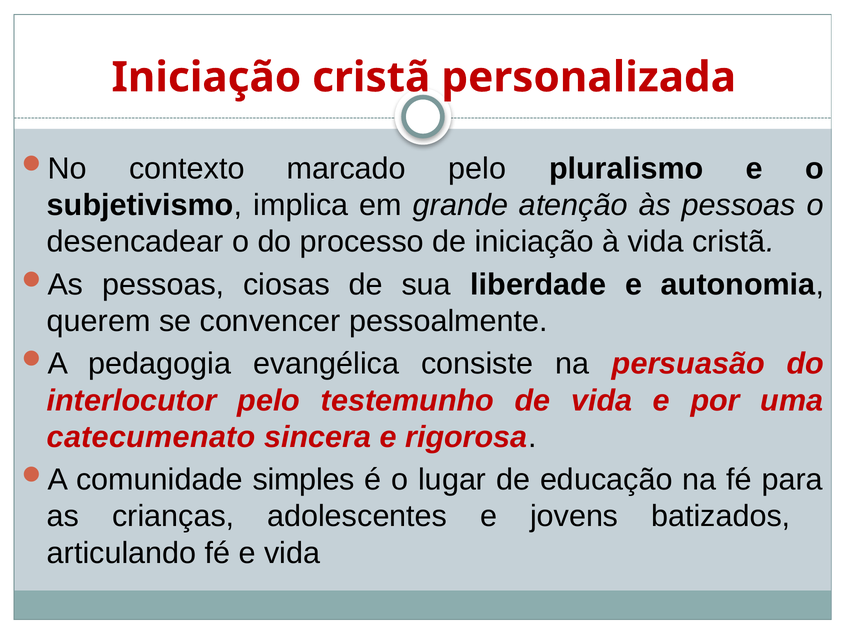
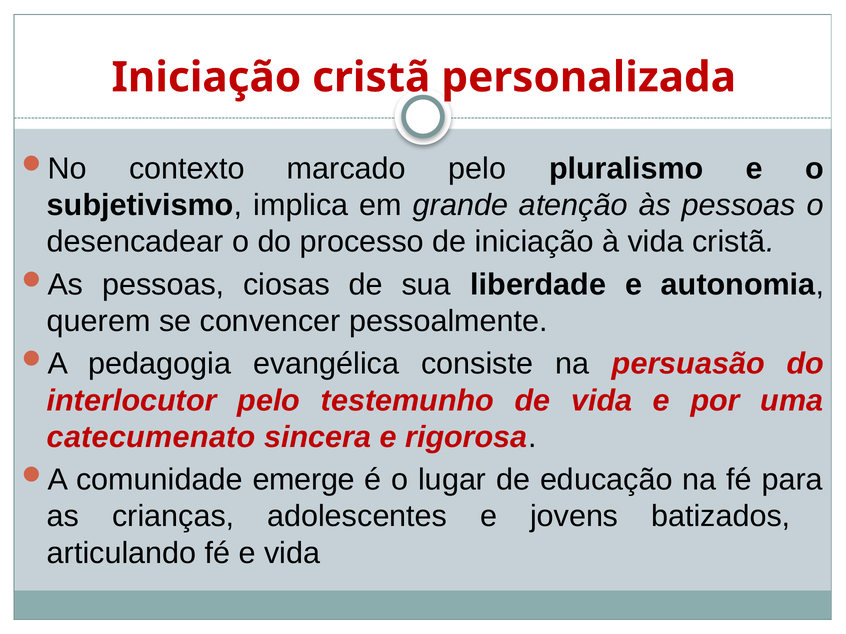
simples: simples -> emerge
